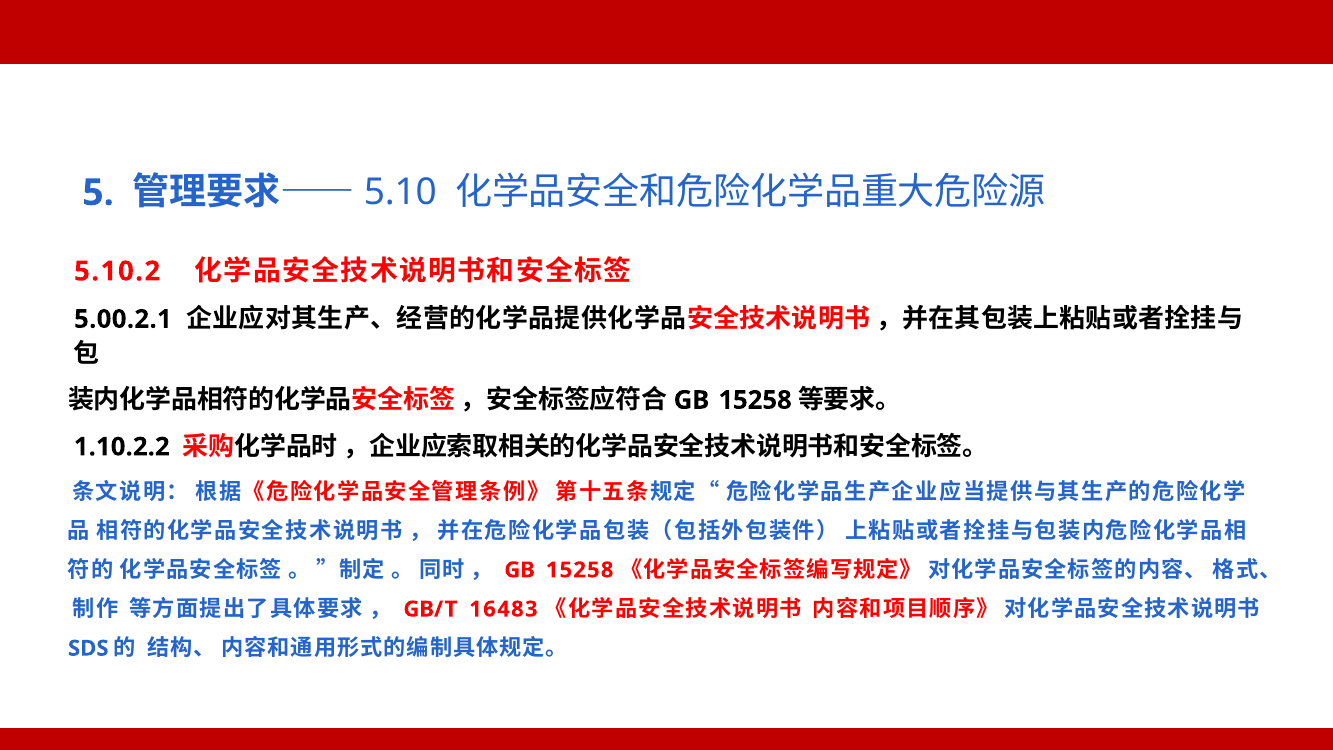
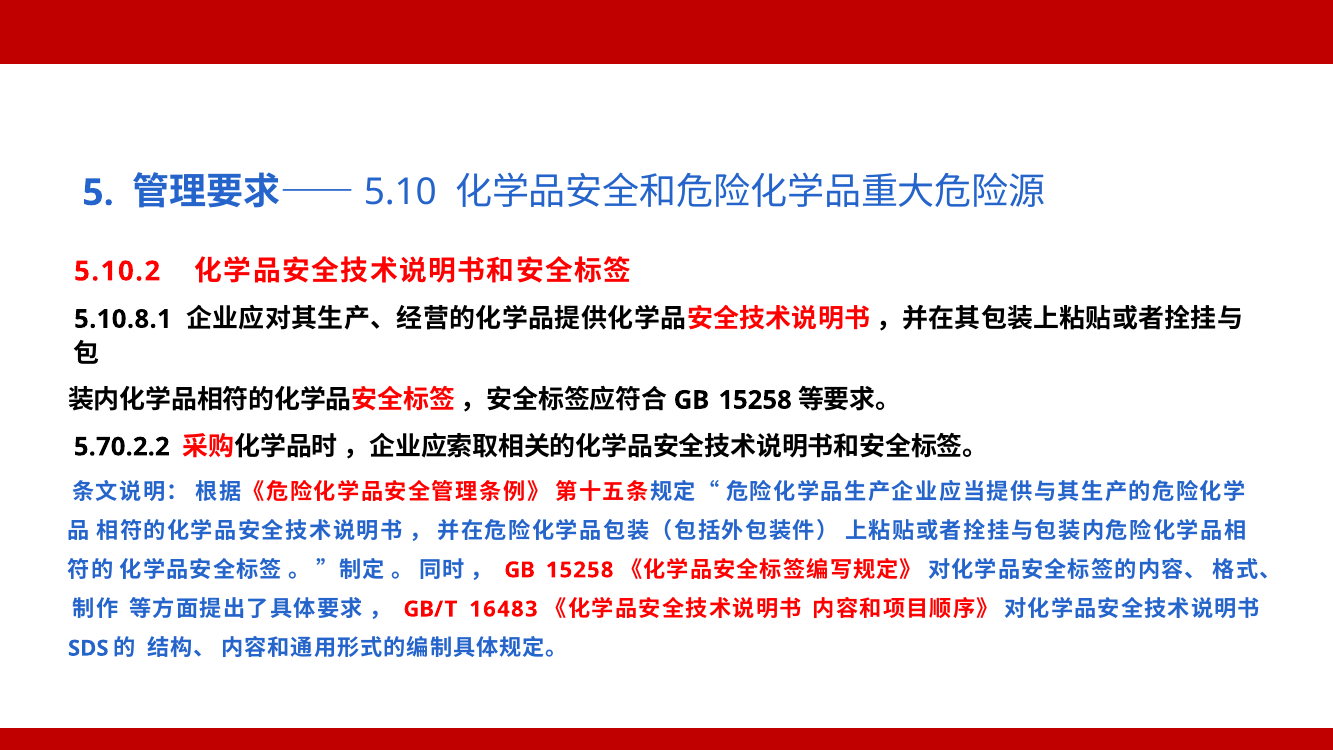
5.00.2.1: 5.00.2.1 -> 5.10.8.1
1.10.2.2: 1.10.2.2 -> 5.70.2.2
